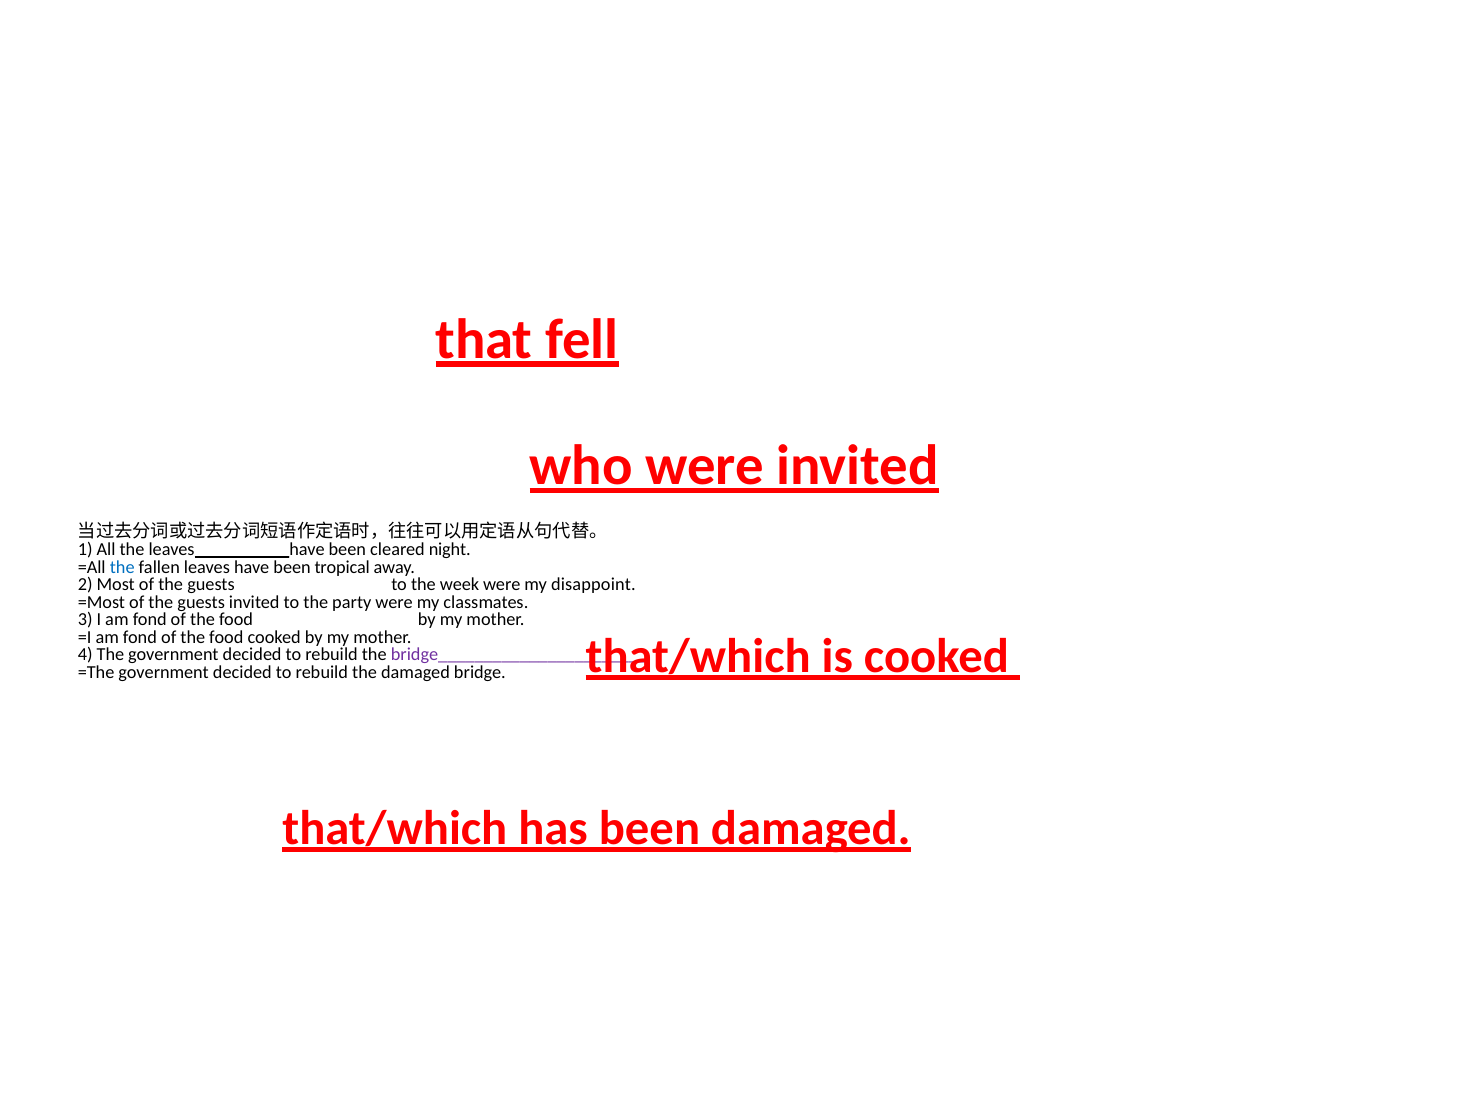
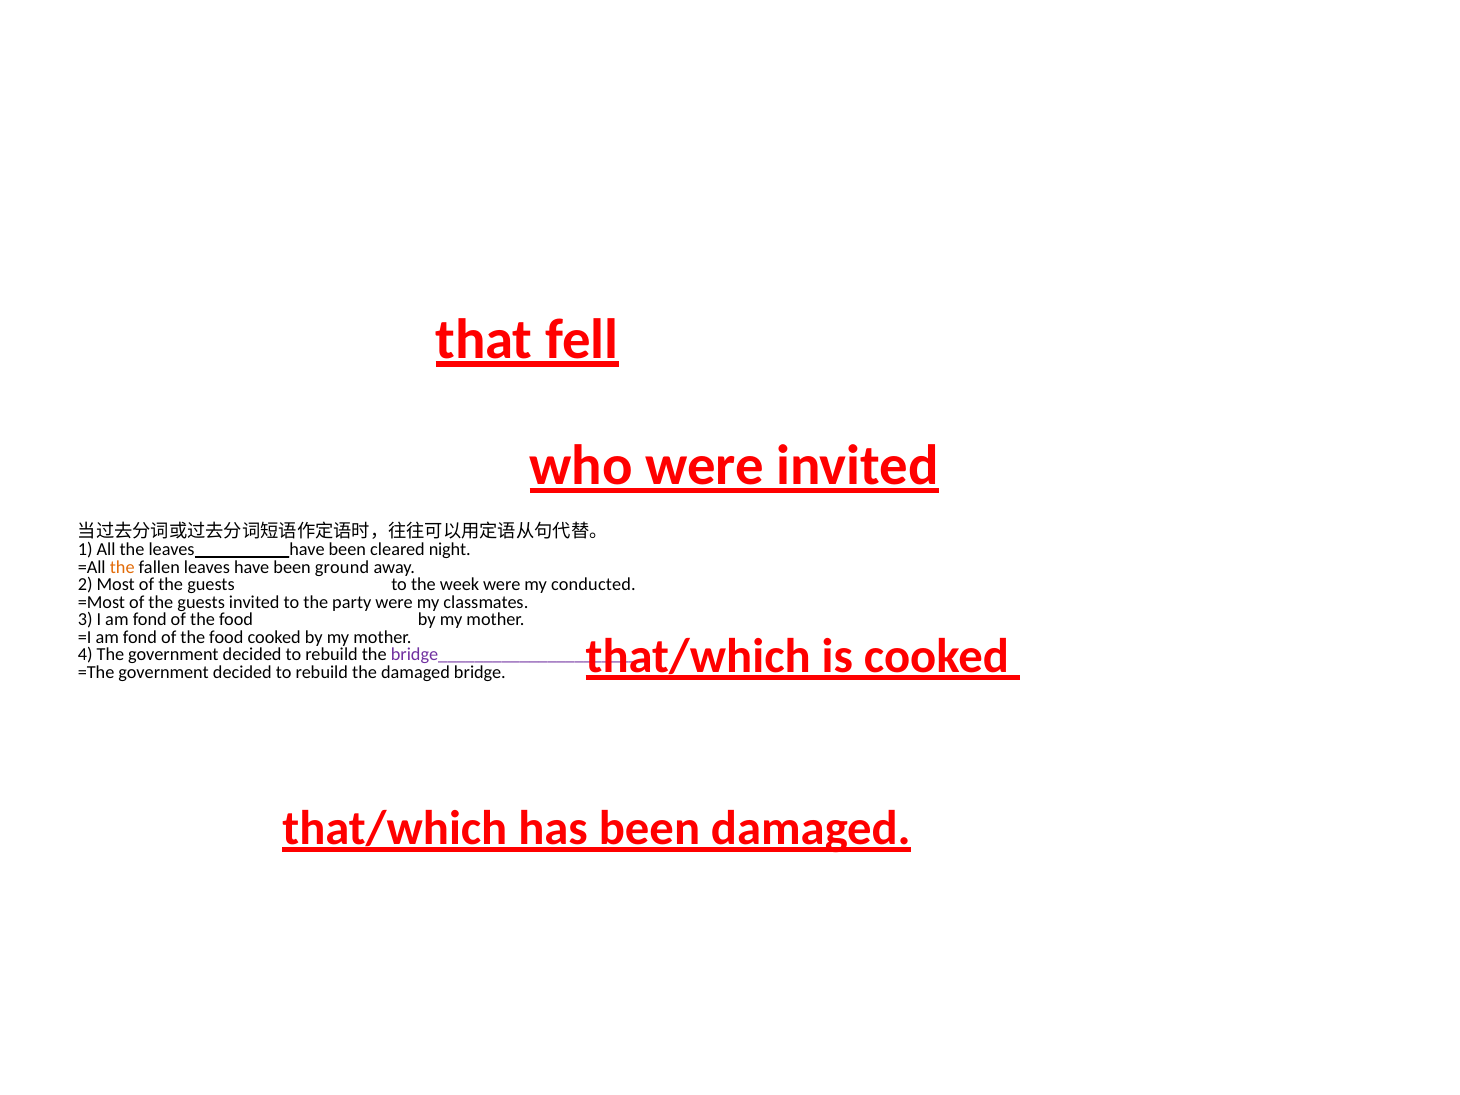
the at (122, 567) colour: blue -> orange
tropical: tropical -> ground
disappoint: disappoint -> conducted
